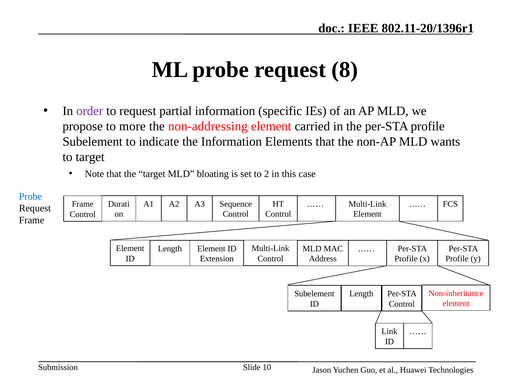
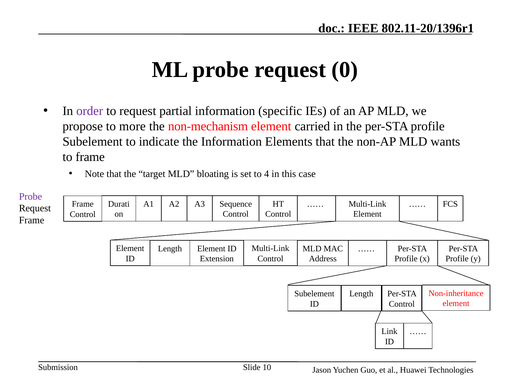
8: 8 -> 0
non-addressing: non-addressing -> non-mechanism
to target: target -> frame
2: 2 -> 4
Probe at (31, 196) colour: blue -> purple
